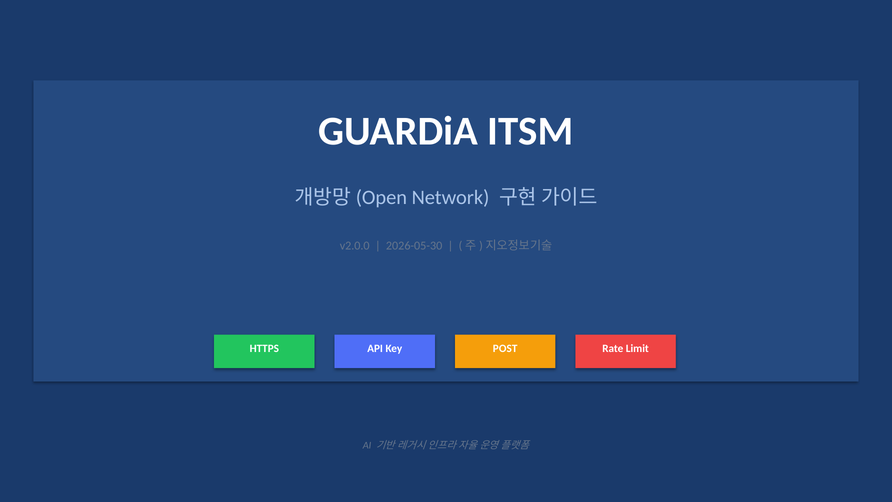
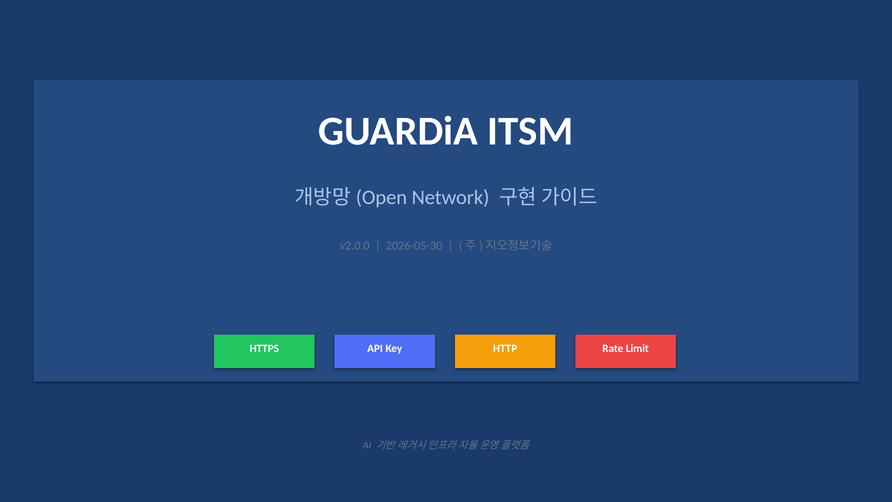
POST: POST -> HTTP
